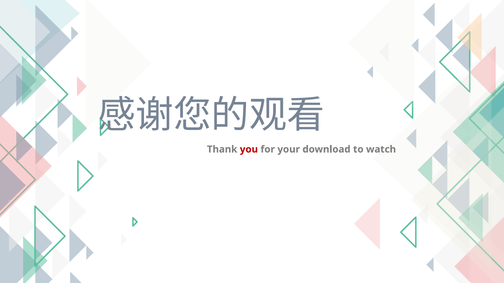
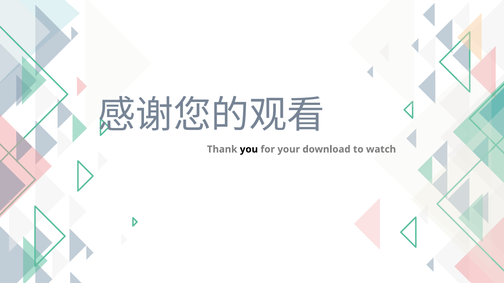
you colour: red -> black
